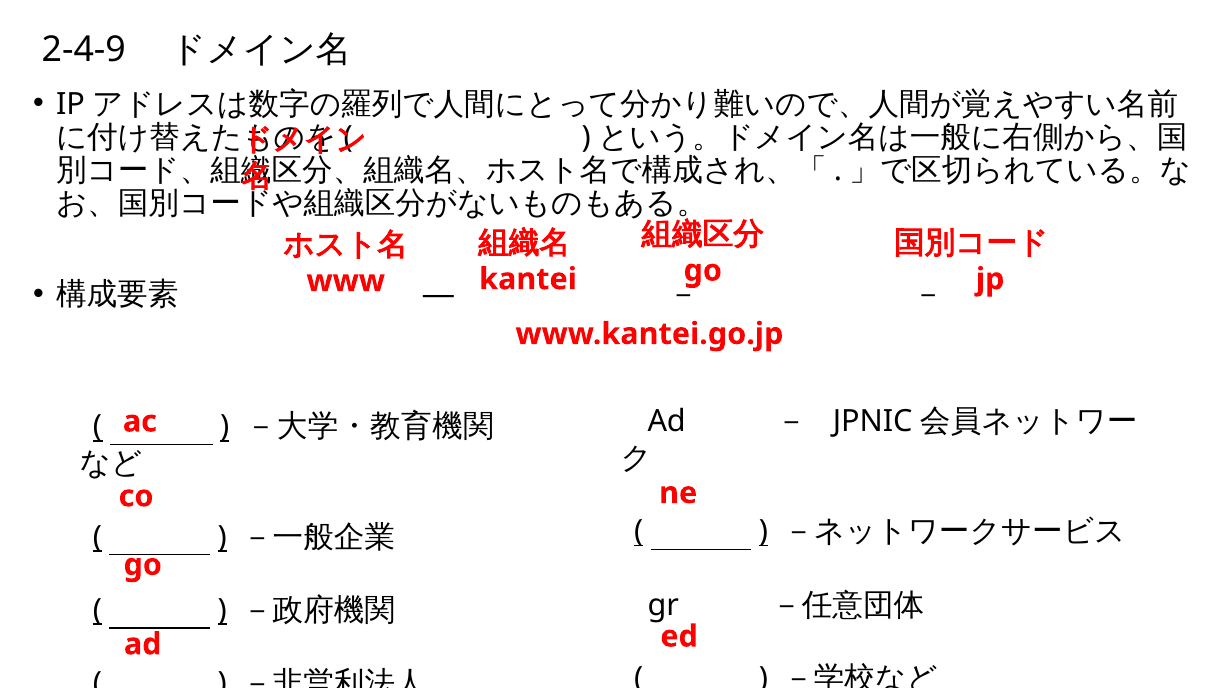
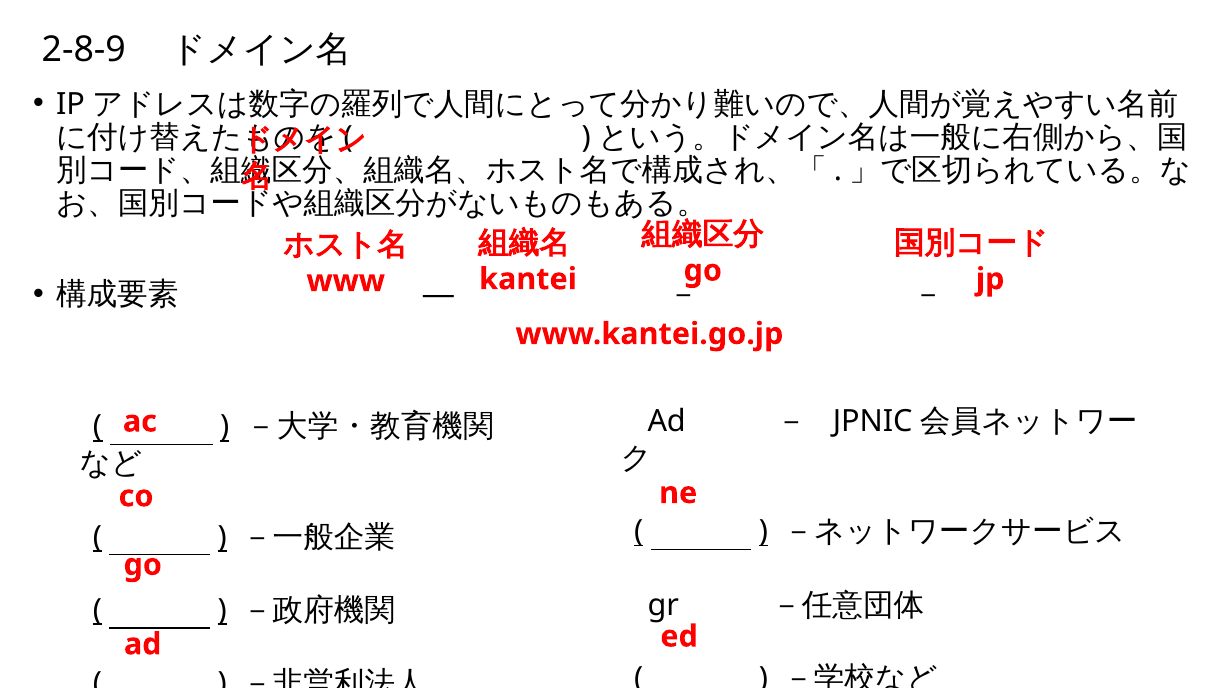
2-4-9: 2-4-9 -> 2-8-9
